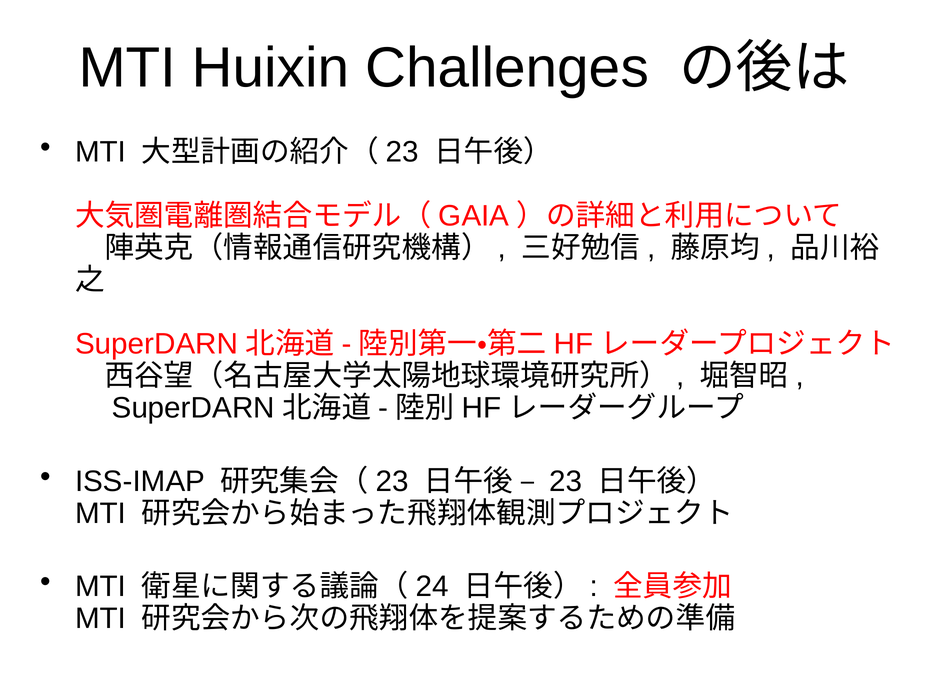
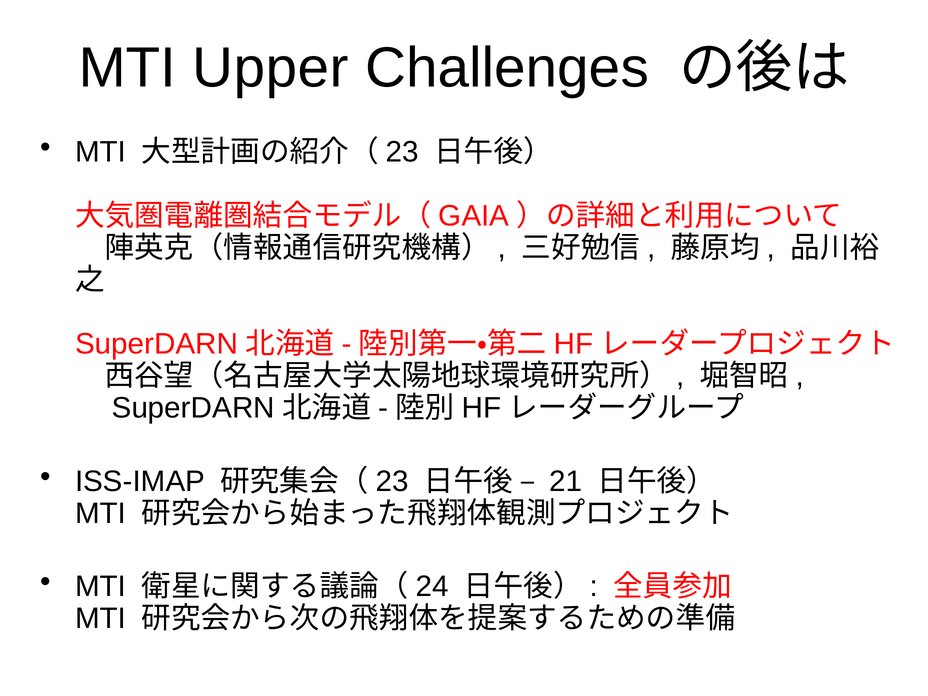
Huixin: Huixin -> Upper
23: 23 -> 21
